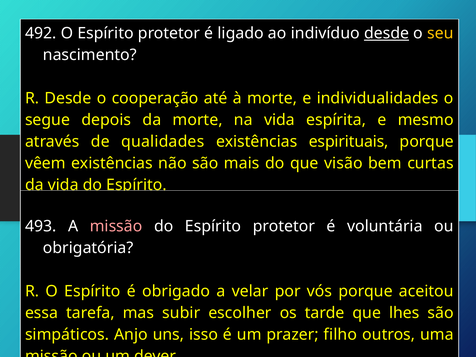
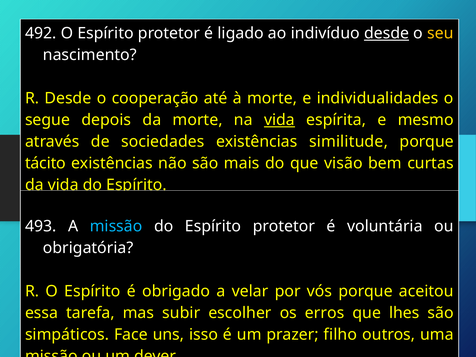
vida at (279, 120) underline: none -> present
qualidades: qualidades -> sociedades
espirituais: espirituais -> similitude
vêem: vêem -> tácito
missão at (116, 226) colour: pink -> light blue
tarde: tarde -> erros
Anjo: Anjo -> Face
